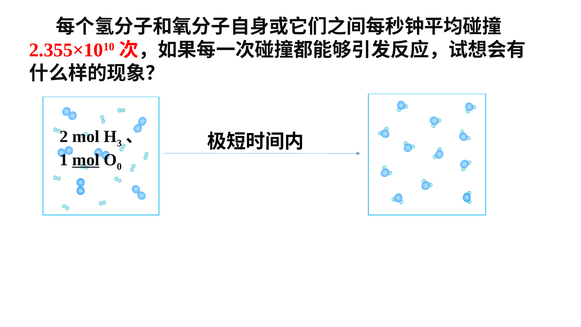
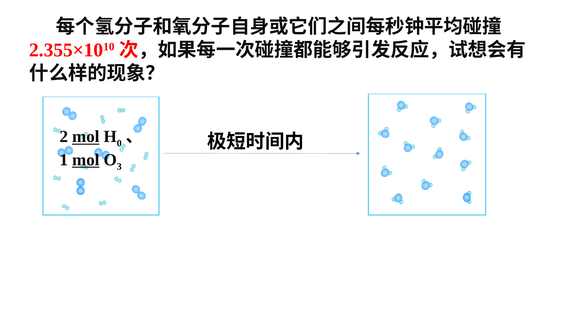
mol at (86, 137) underline: none -> present
3: 3 -> 0
0: 0 -> 3
